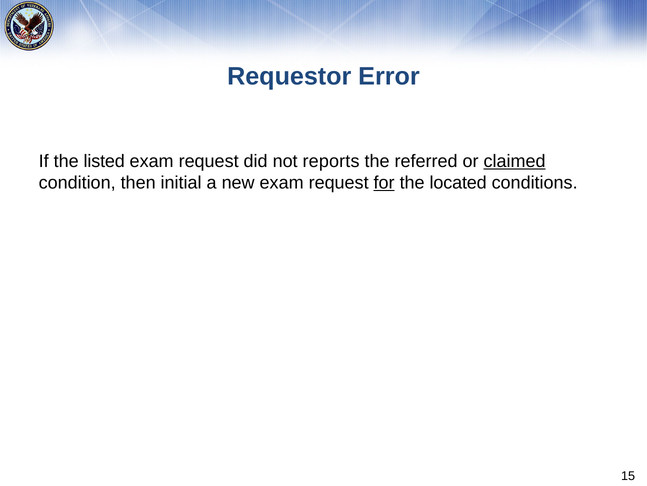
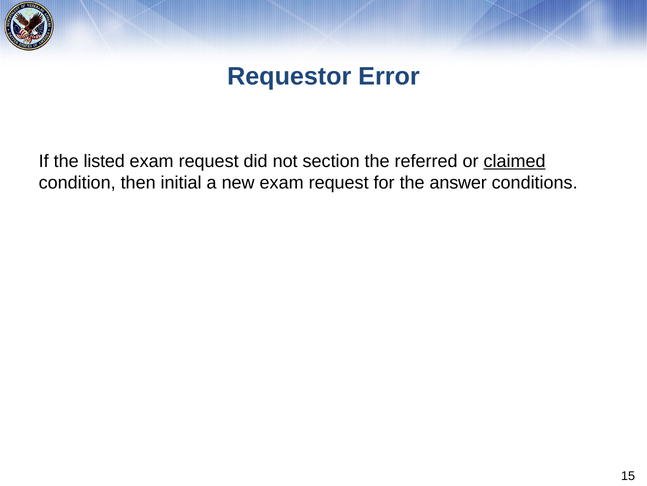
reports: reports -> section
for underline: present -> none
located: located -> answer
